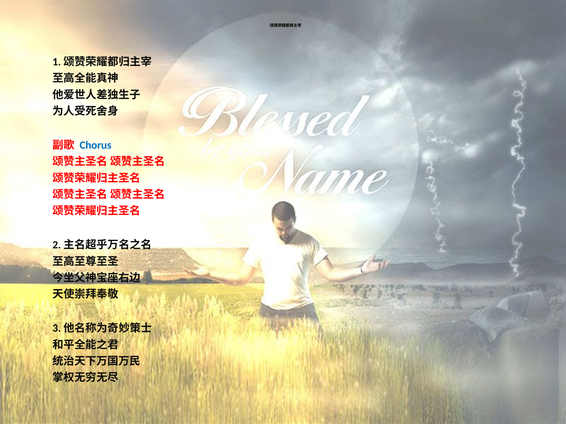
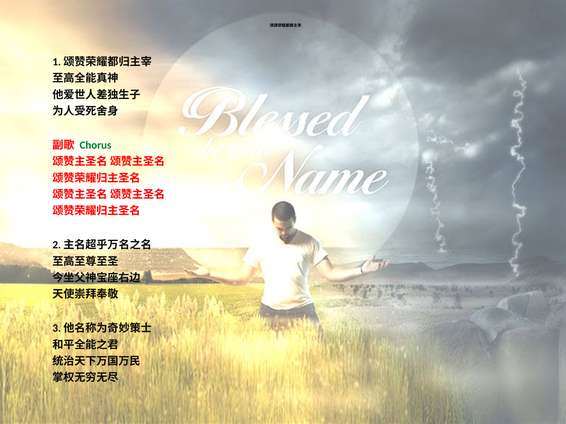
Chorus colour: blue -> green
